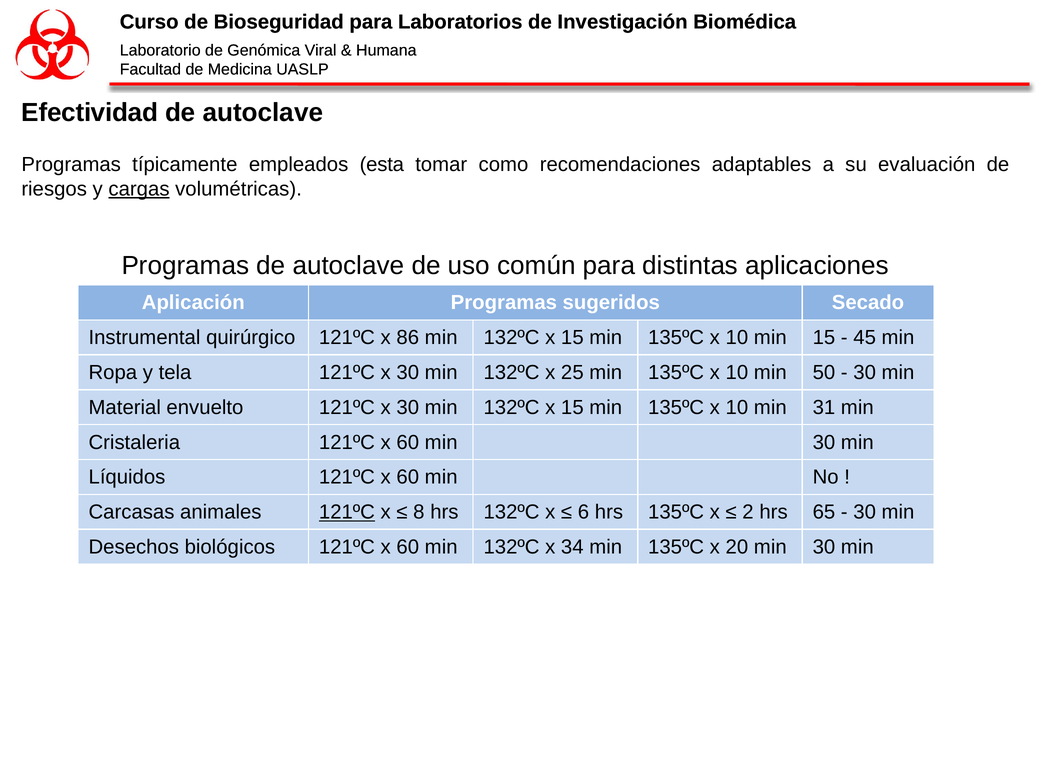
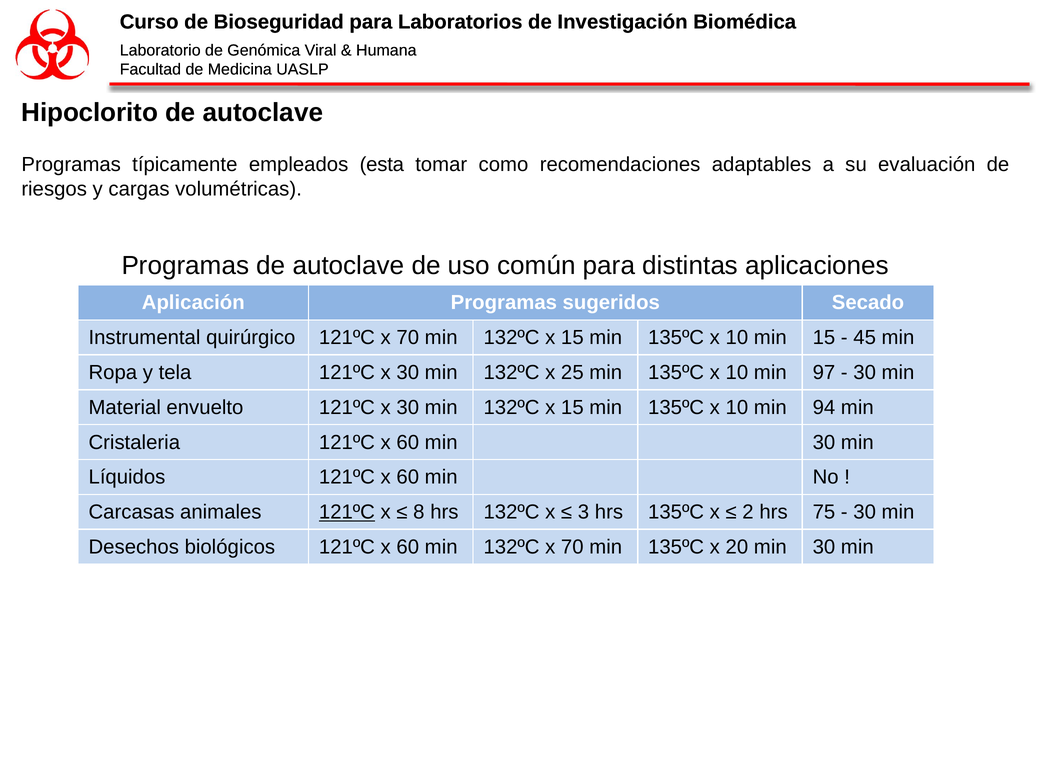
Efectividad: Efectividad -> Hipoclorito
cargas underline: present -> none
121ºC x 86: 86 -> 70
50: 50 -> 97
31: 31 -> 94
6: 6 -> 3
65: 65 -> 75
132ºC x 34: 34 -> 70
